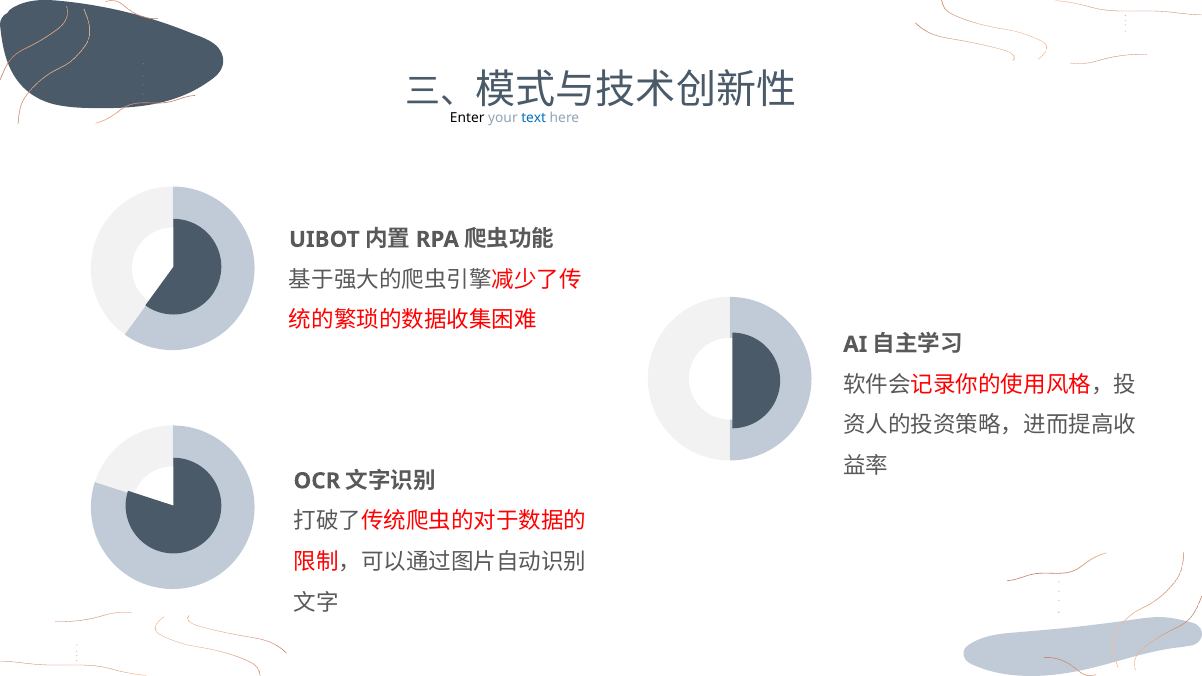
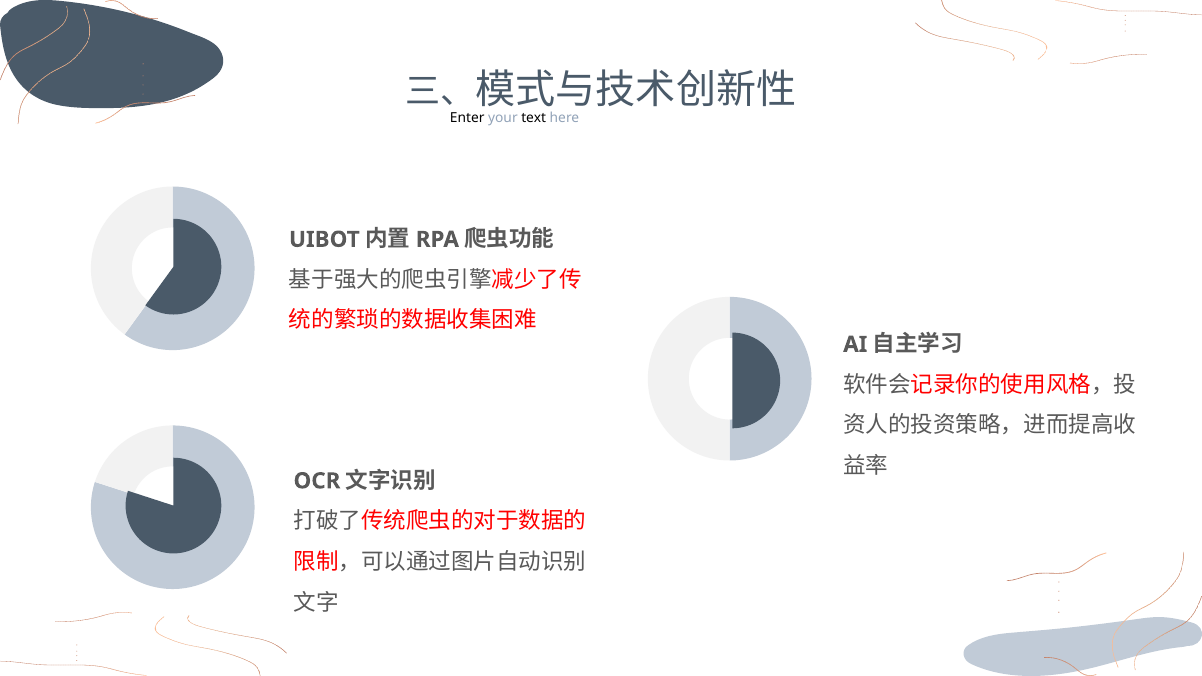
text colour: blue -> black
